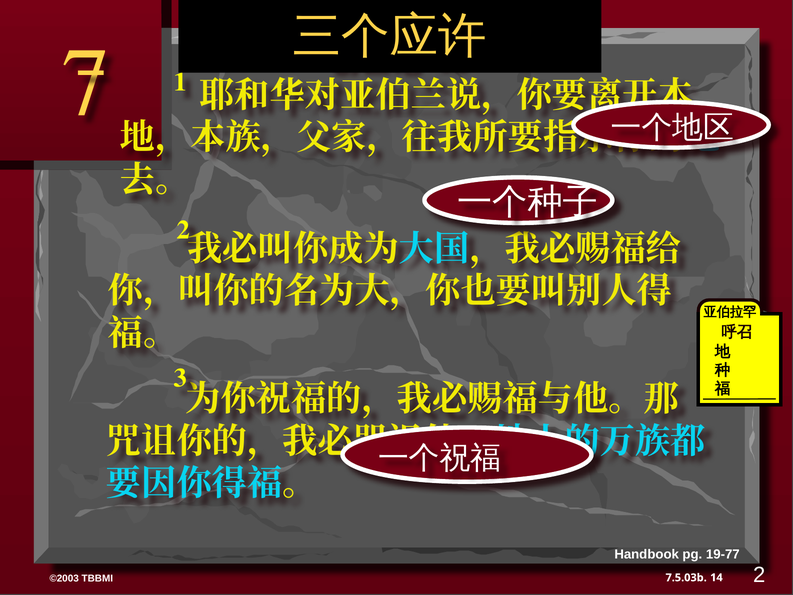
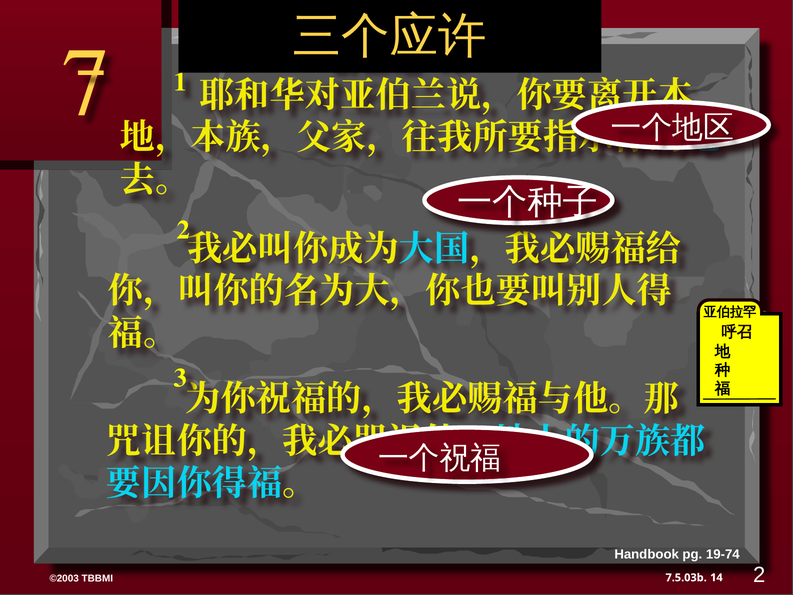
19-77: 19-77 -> 19-74
